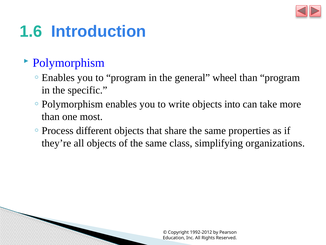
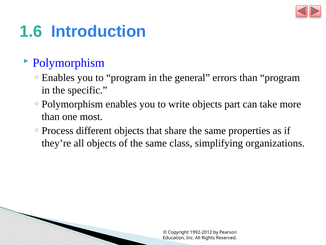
wheel: wheel -> errors
into: into -> part
